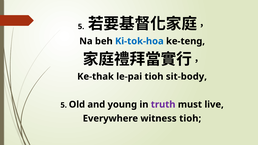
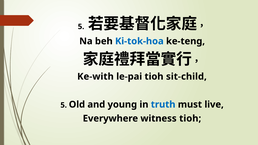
Ke-thak: Ke-thak -> Ke-with
sit-body: sit-body -> sit-child
truth colour: purple -> blue
